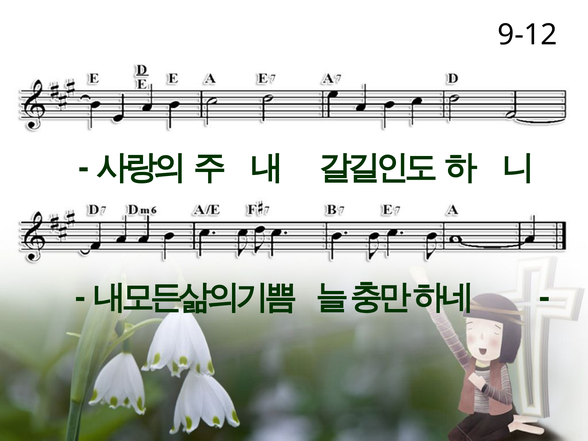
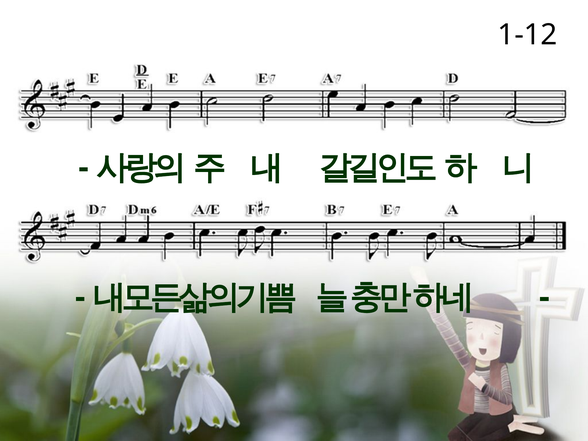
9-12: 9-12 -> 1-12
